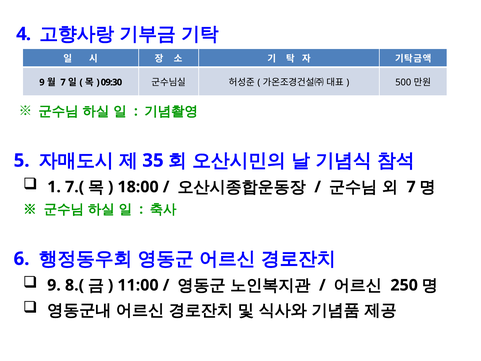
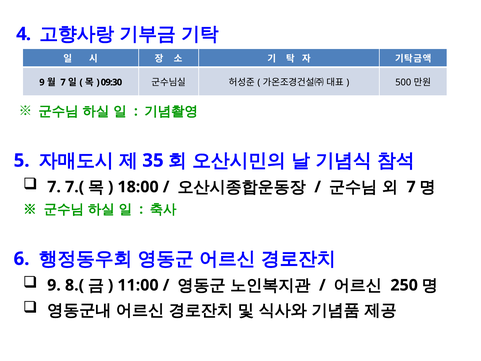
1 at (54, 187): 1 -> 7
